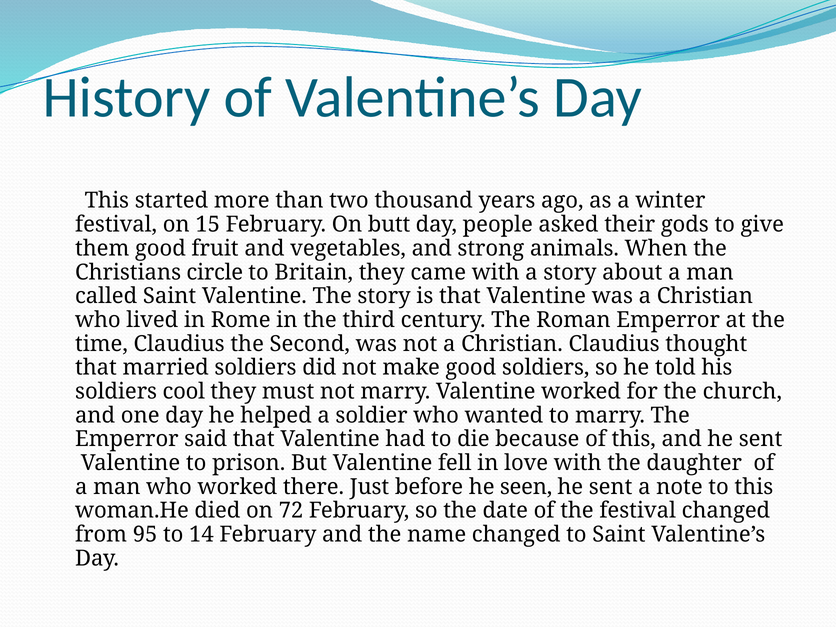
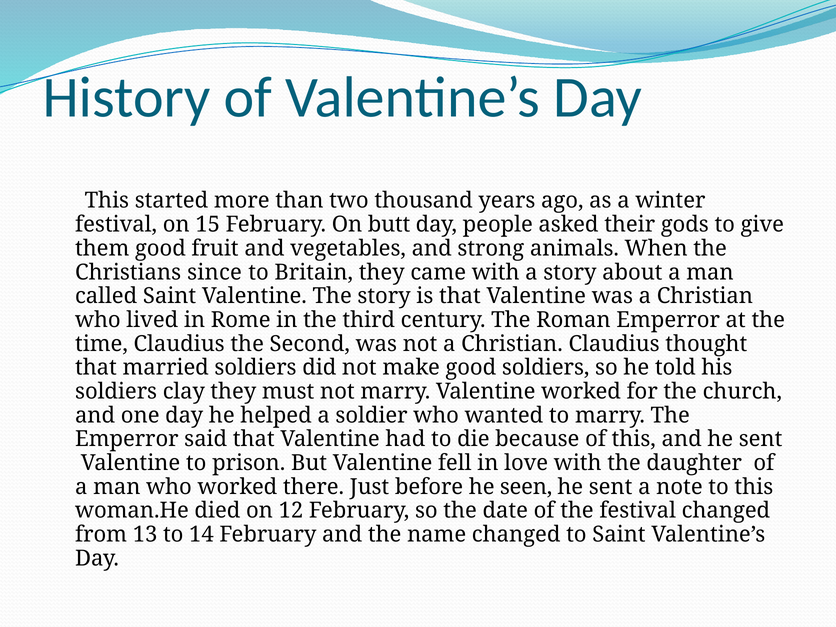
circle: circle -> since
cool: cool -> clay
72: 72 -> 12
95: 95 -> 13
